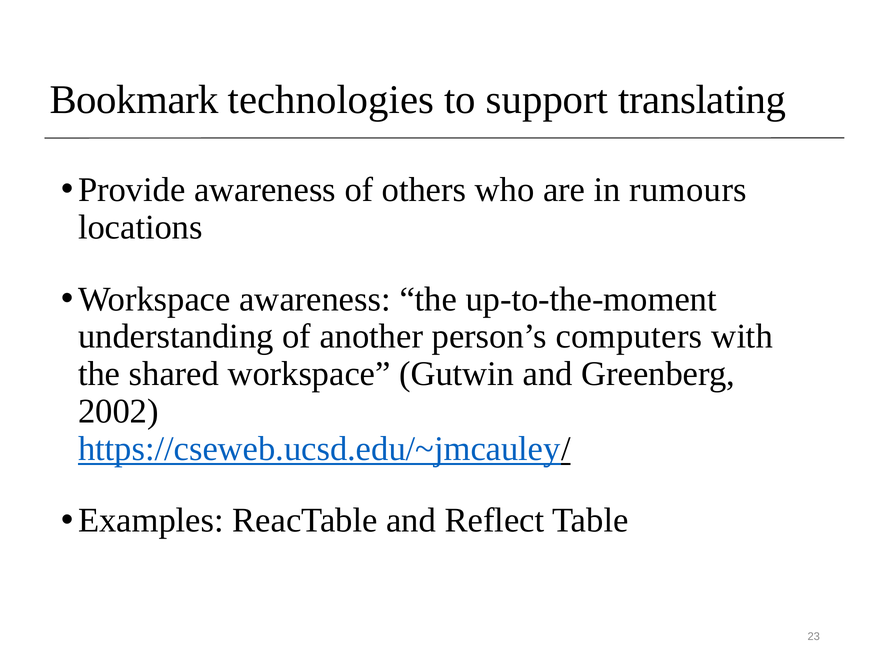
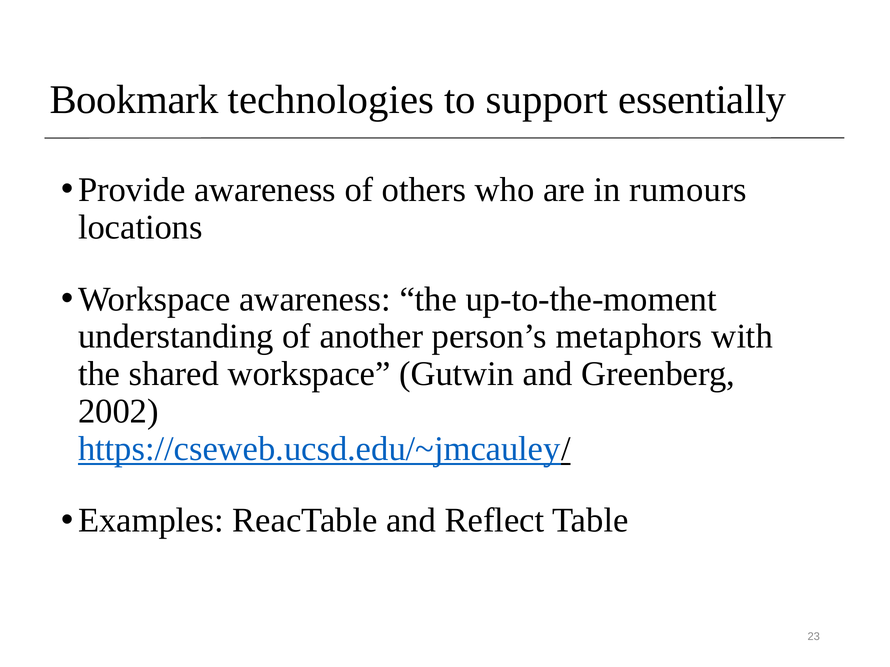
translating: translating -> essentially
computers: computers -> metaphors
